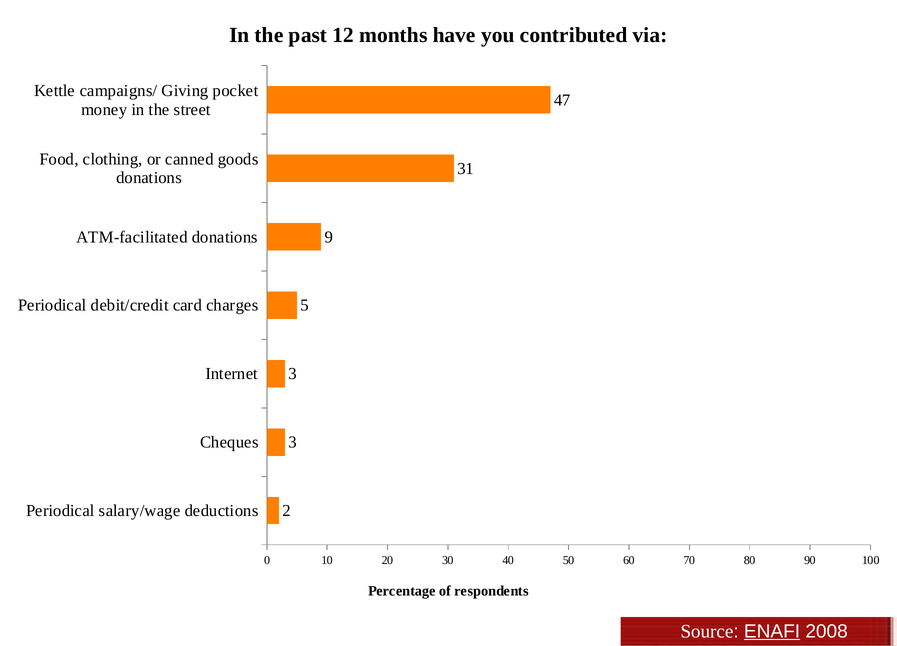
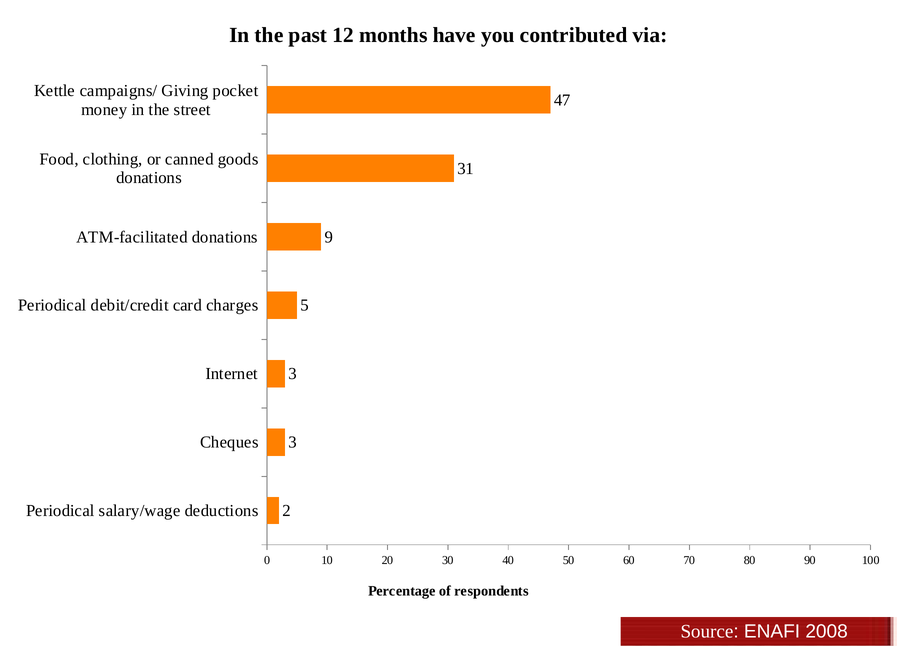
ENAFI underline: present -> none
